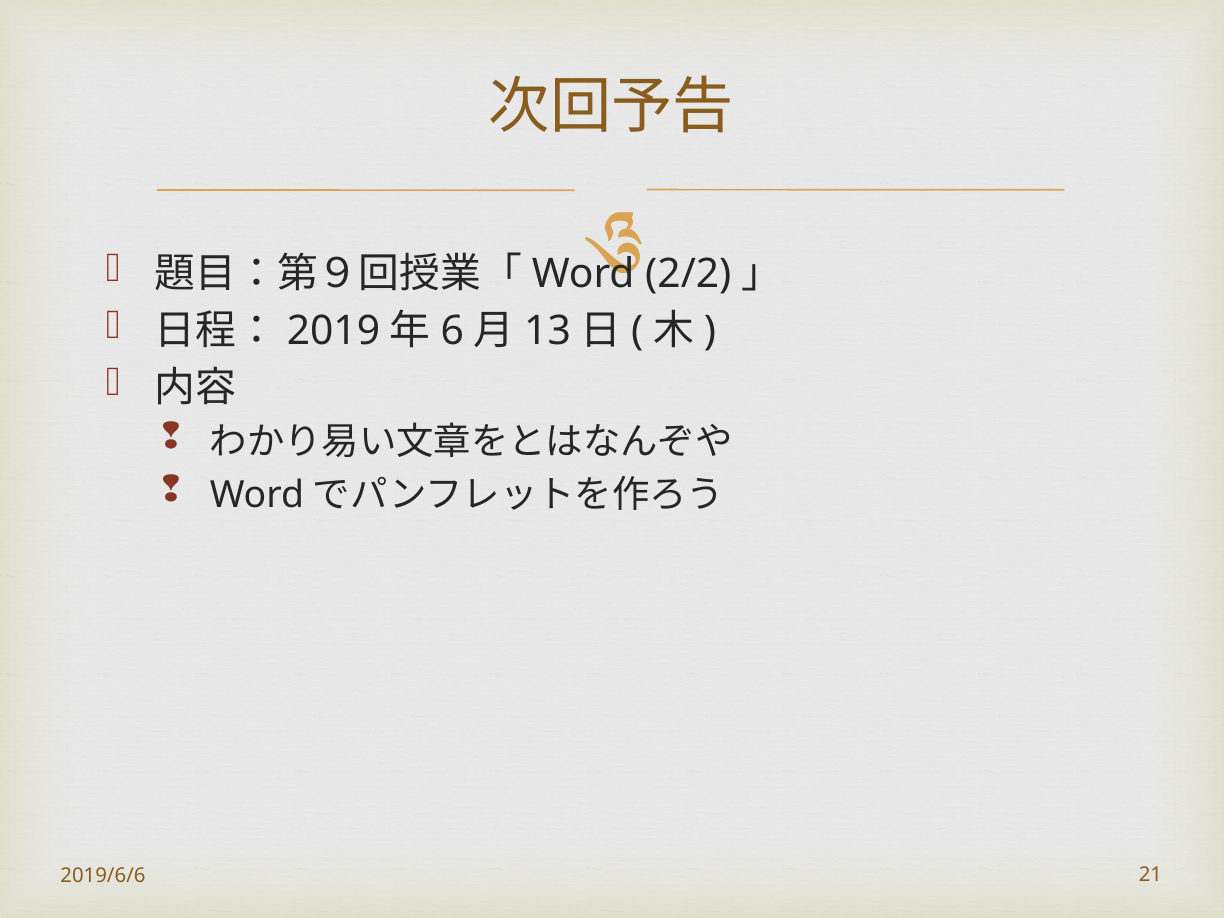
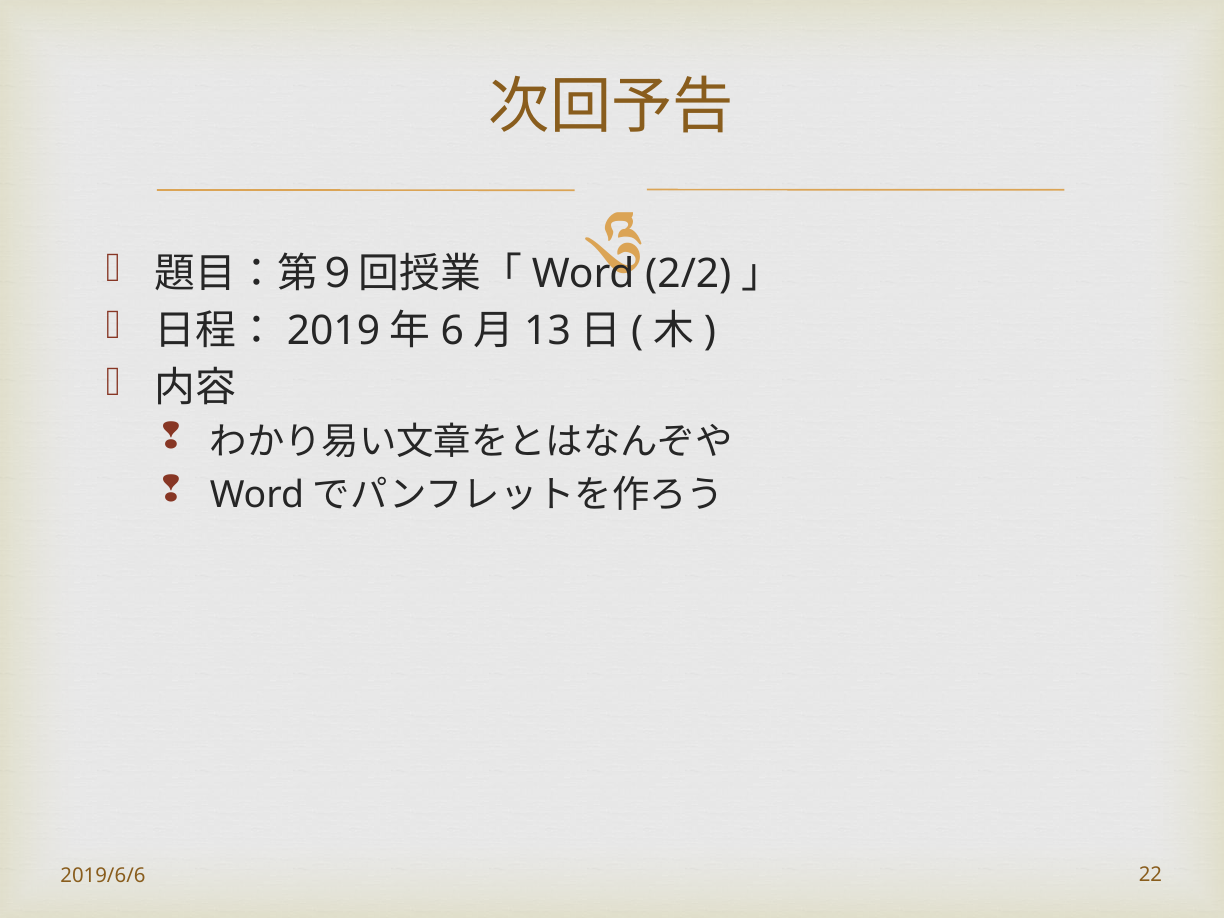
21: 21 -> 22
